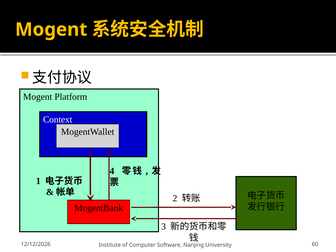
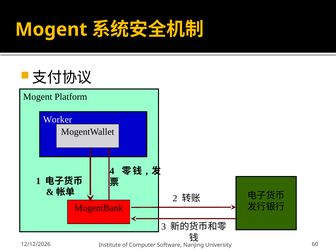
Context: Context -> Worker
